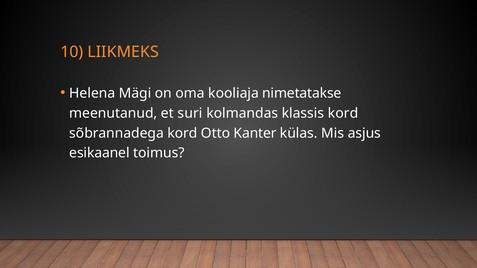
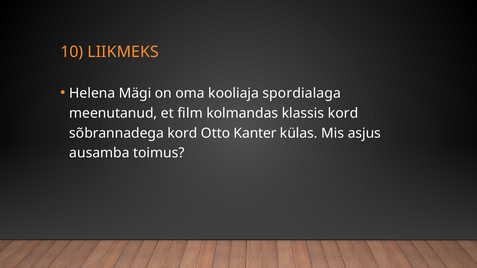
nimetatakse: nimetatakse -> spordialaga
suri: suri -> film
esikaanel: esikaanel -> ausamba
